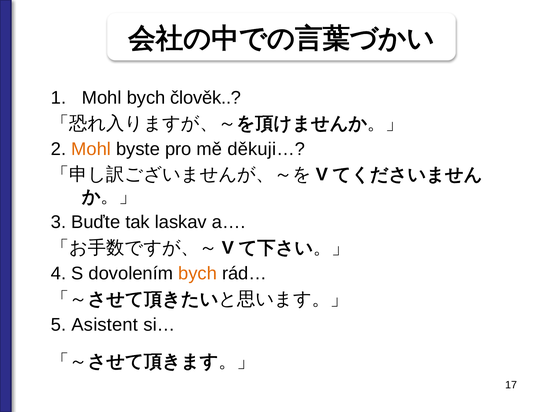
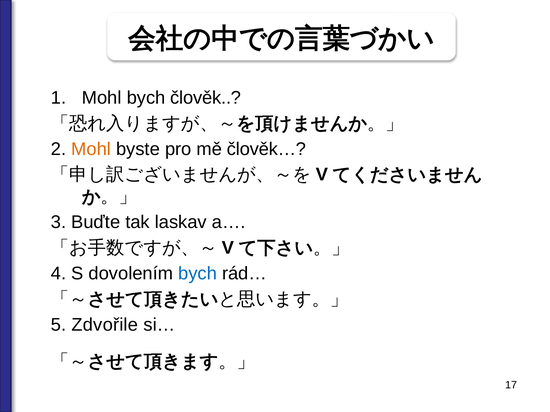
děkuji…: děkuji… -> člověk…
bych at (198, 274) colour: orange -> blue
Asistent: Asistent -> Zdvořile
